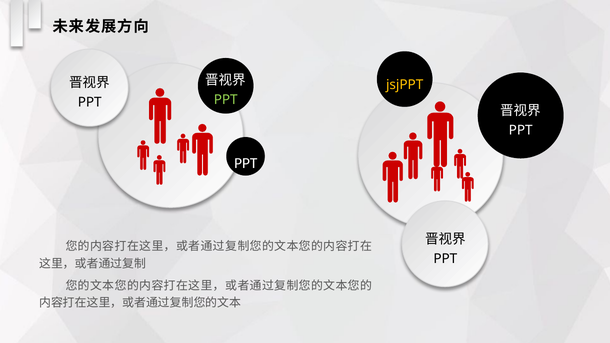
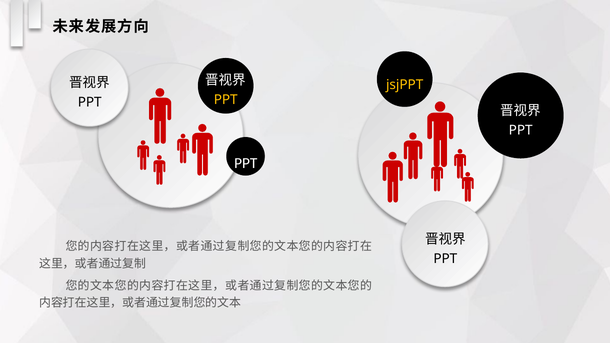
PPT at (226, 100) colour: light green -> yellow
